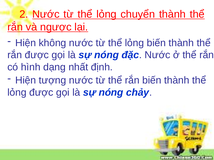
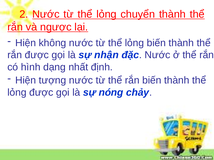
nóng at (107, 55): nóng -> nhận
